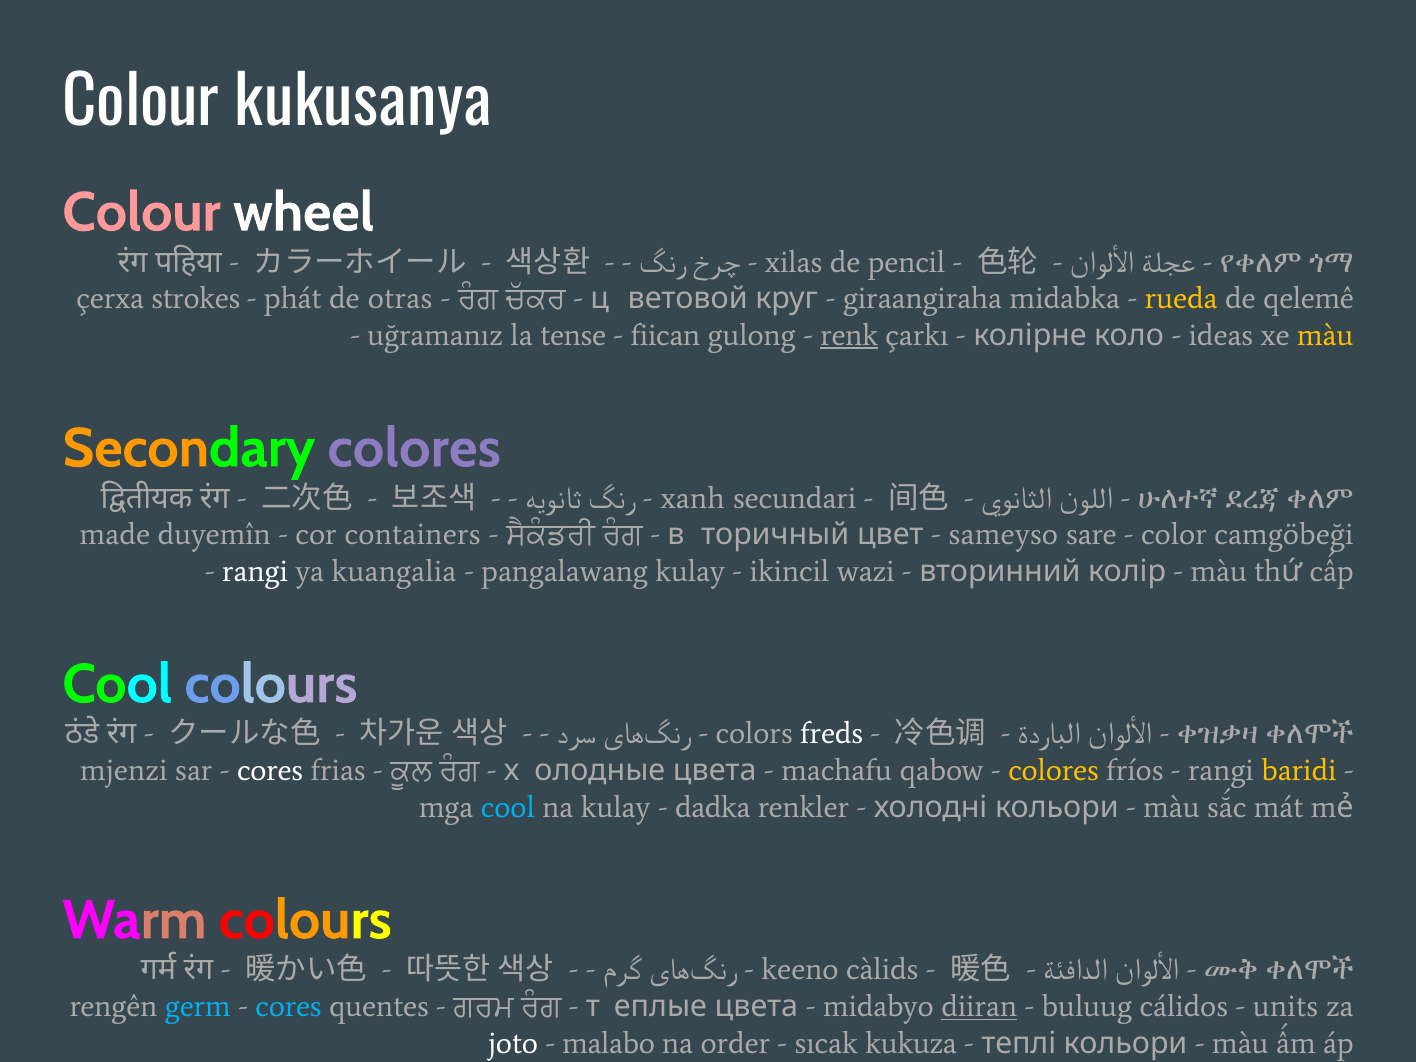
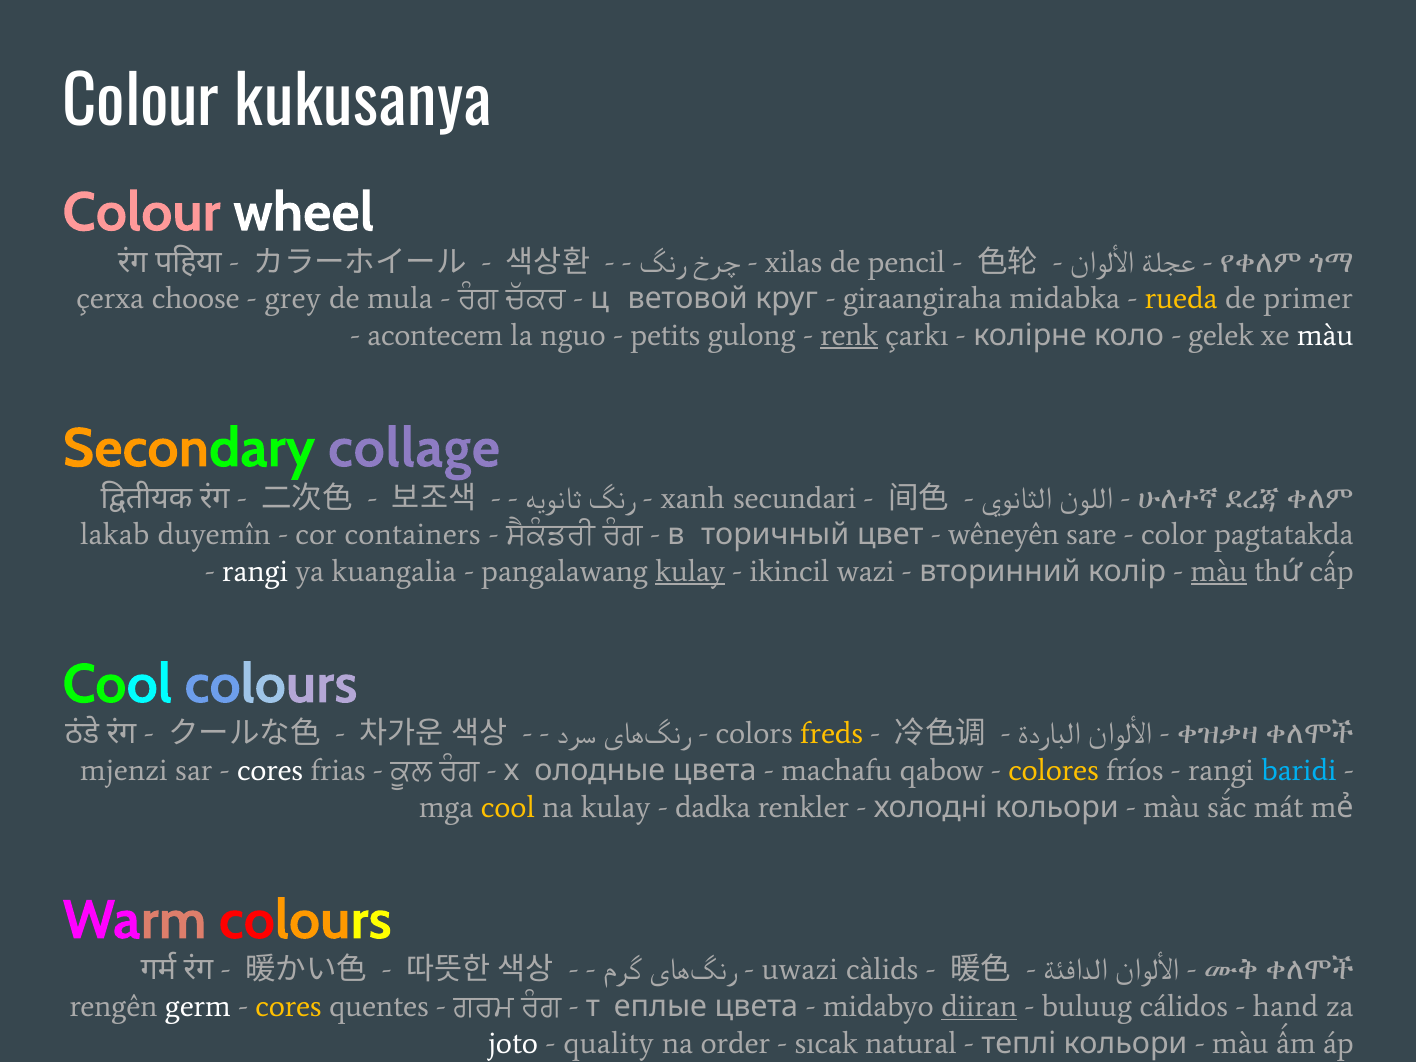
strokes: strokes -> choose
phát: phát -> grey
otras: otras -> mula
qelemê: qelemê -> primer
uğramanız: uğramanız -> acontecem
tense: tense -> nguo
fiican: fiican -> petits
ideas: ideas -> gelek
màu at (1325, 335) colour: yellow -> white
Secondary colores: colores -> collage
made: made -> lakab
sameyso: sameyso -> wêneyên
camgöbeği: camgöbeği -> pagtatakda
kulay at (690, 571) underline: none -> present
màu at (1219, 571) underline: none -> present
freds colour: white -> yellow
baridi colour: yellow -> light blue
cool at (508, 807) colour: light blue -> yellow
keeno: keeno -> uwazi
germ colour: light blue -> white
cores at (289, 1006) colour: light blue -> yellow
units: units -> hand
malabo: malabo -> quality
kukuza: kukuza -> natural
